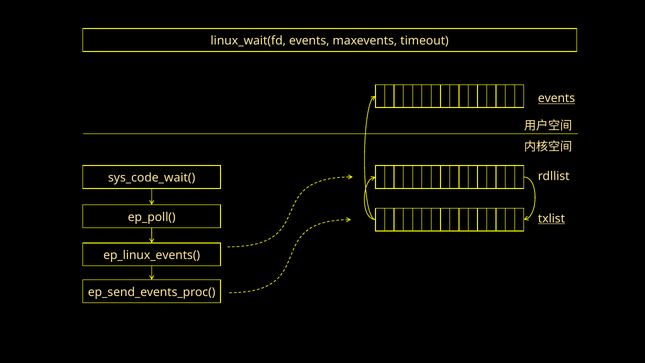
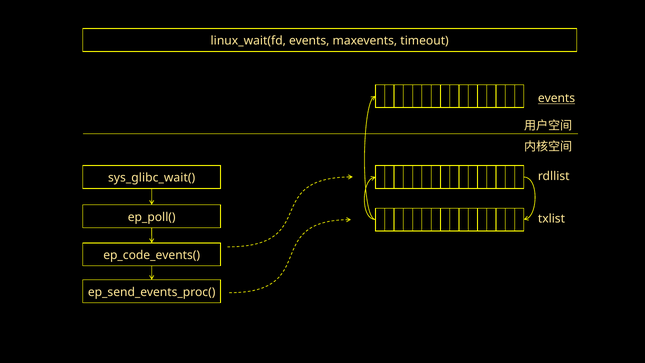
sys_code_wait(: sys_code_wait( -> sys_glibc_wait(
txlist underline: present -> none
ep_linux_events(: ep_linux_events( -> ep_code_events(
